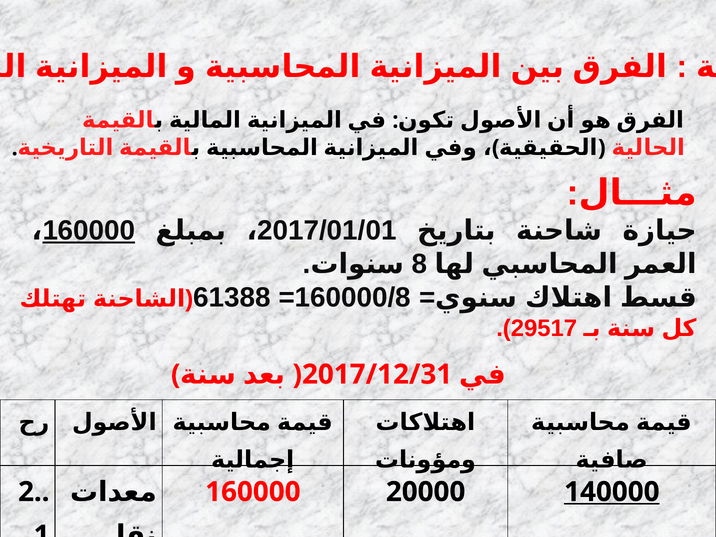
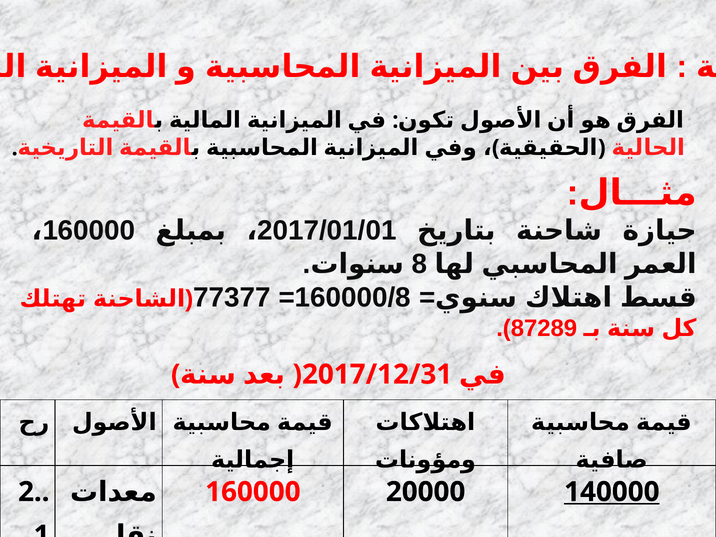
160000 at (89, 231) underline: present -> none
61388: 61388 -> 77377
29517: 29517 -> 87289
